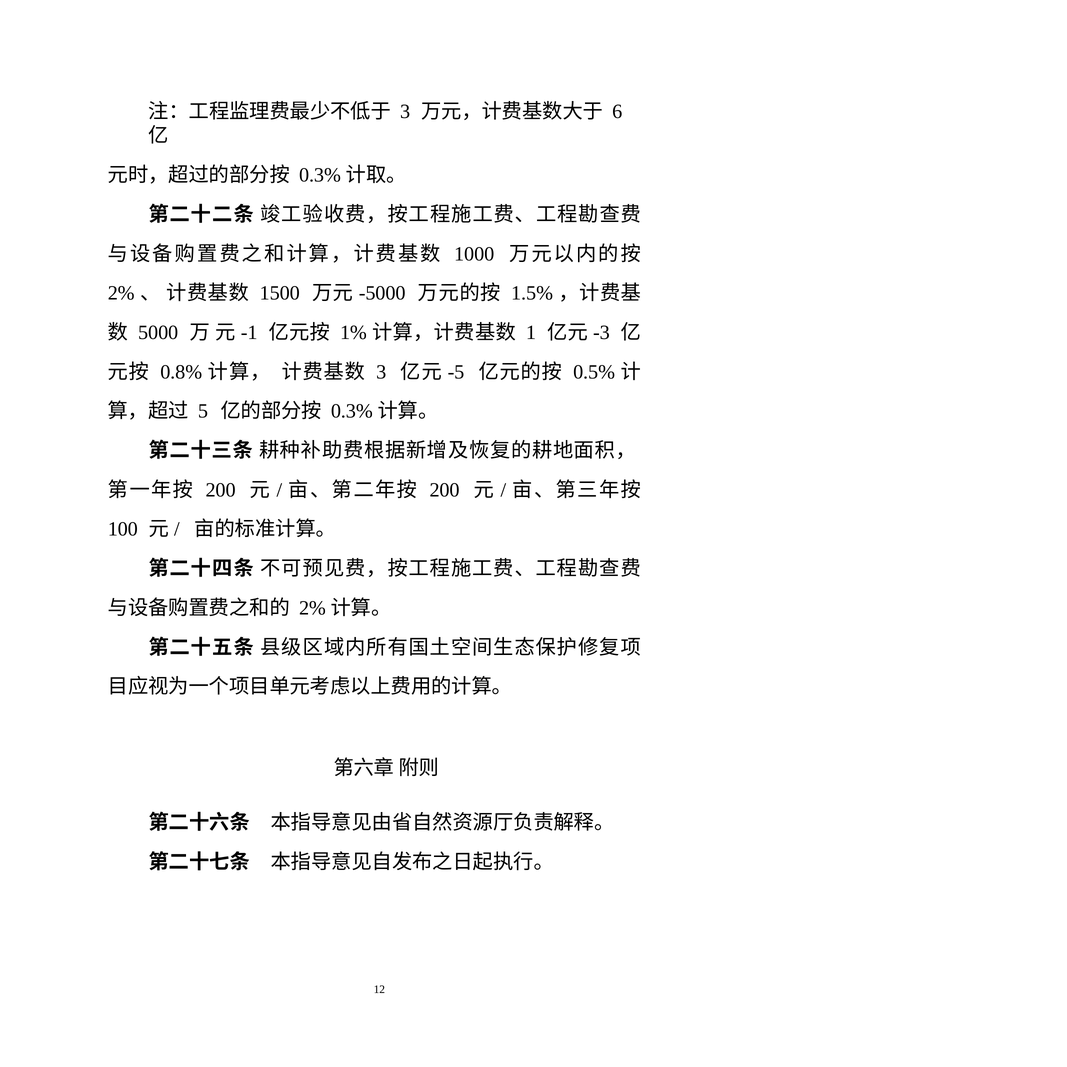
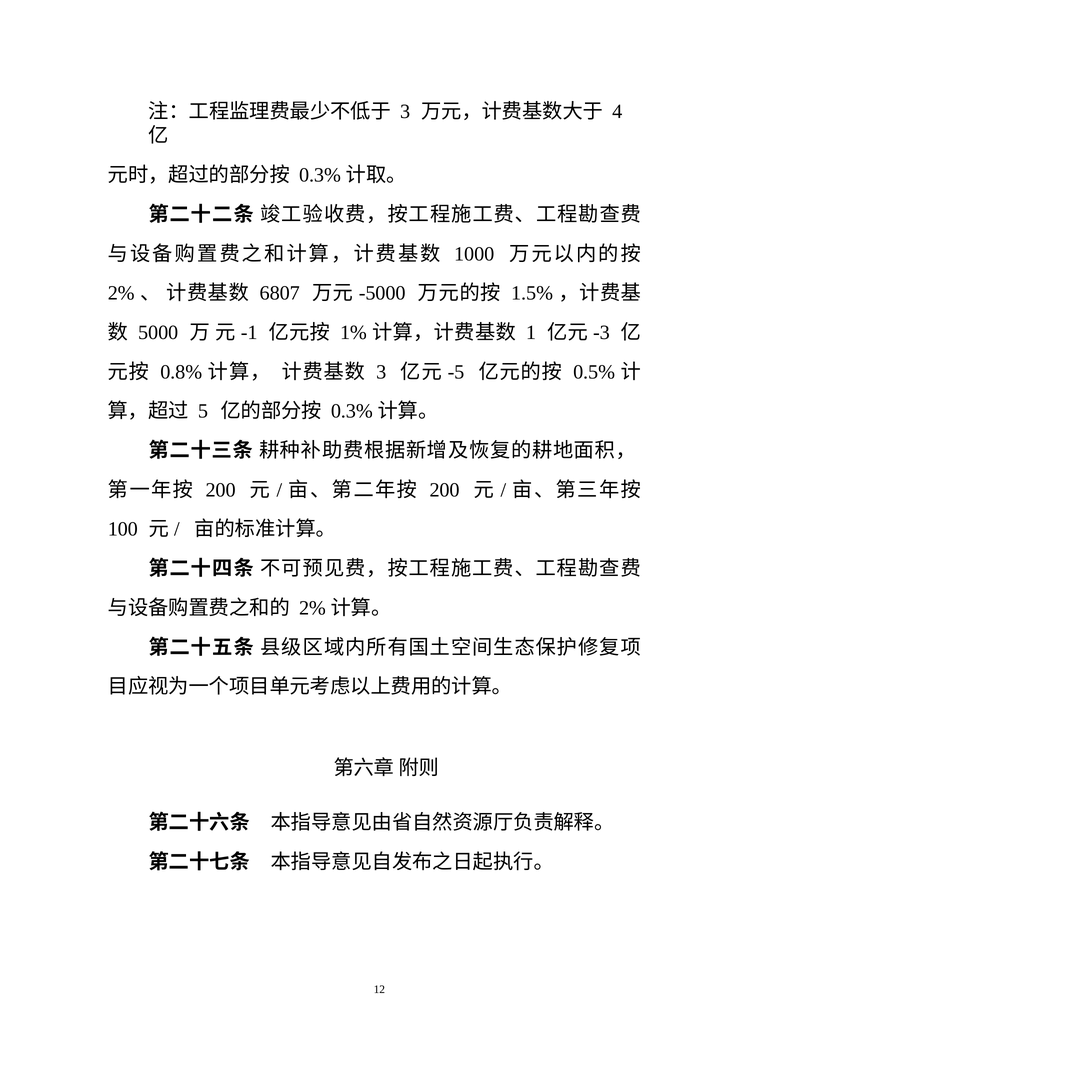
6: 6 -> 4
1500: 1500 -> 6807
